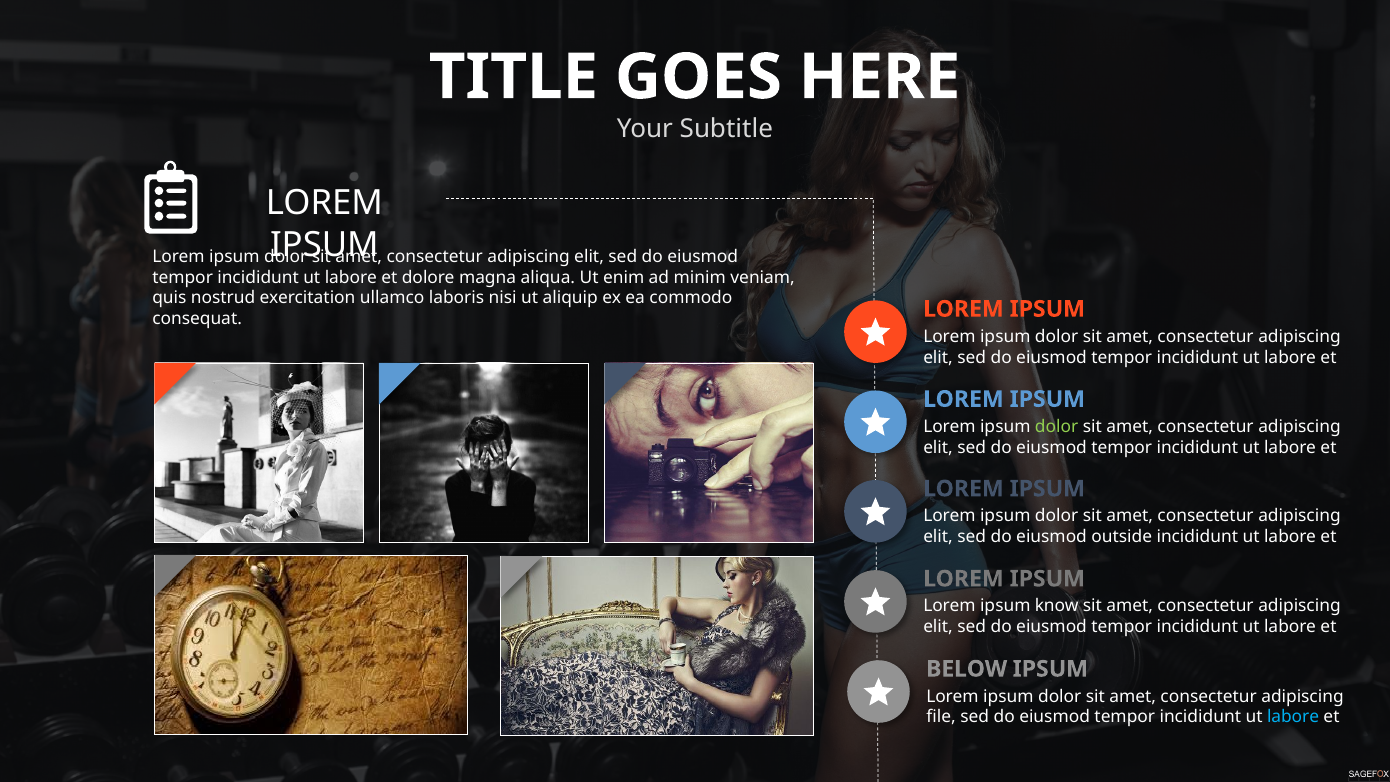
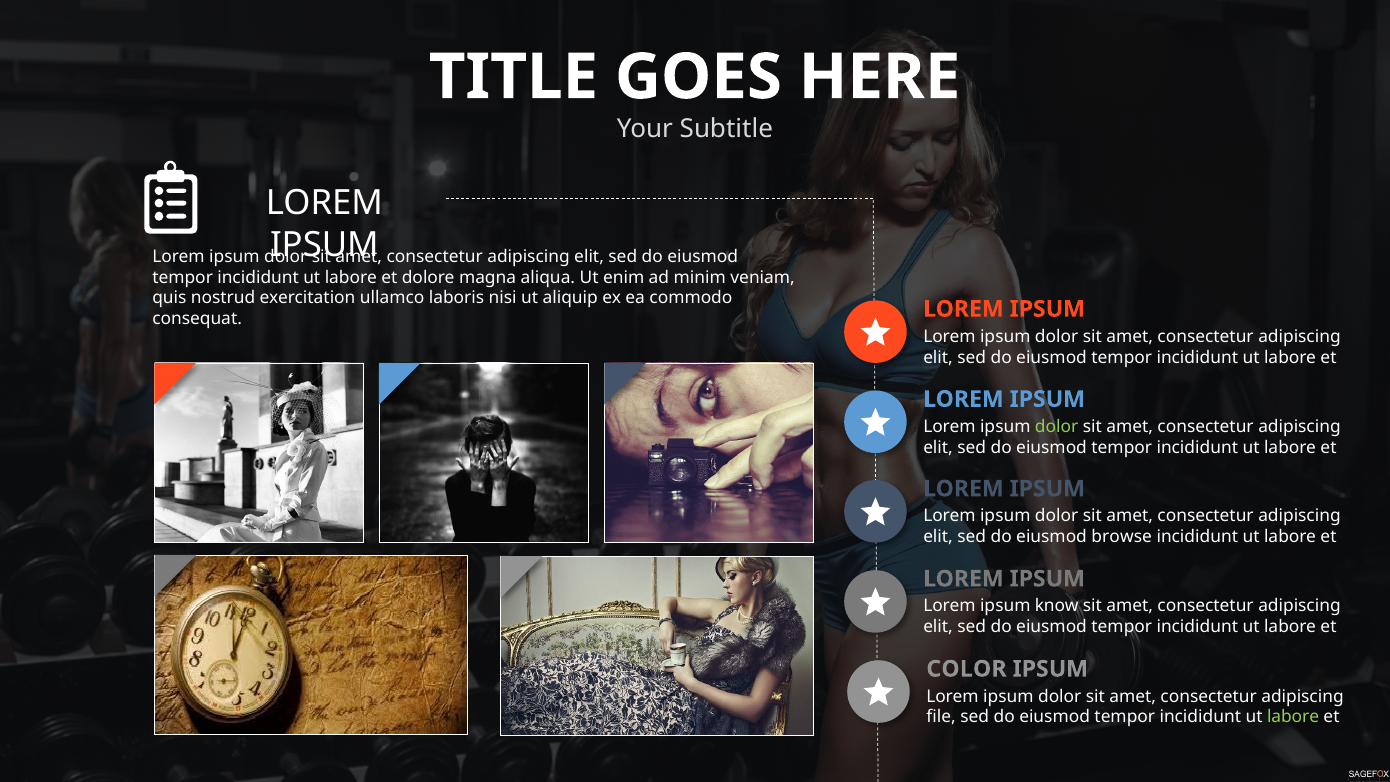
outside: outside -> browse
BELOW: BELOW -> COLOR
labore at (1293, 717) colour: light blue -> light green
